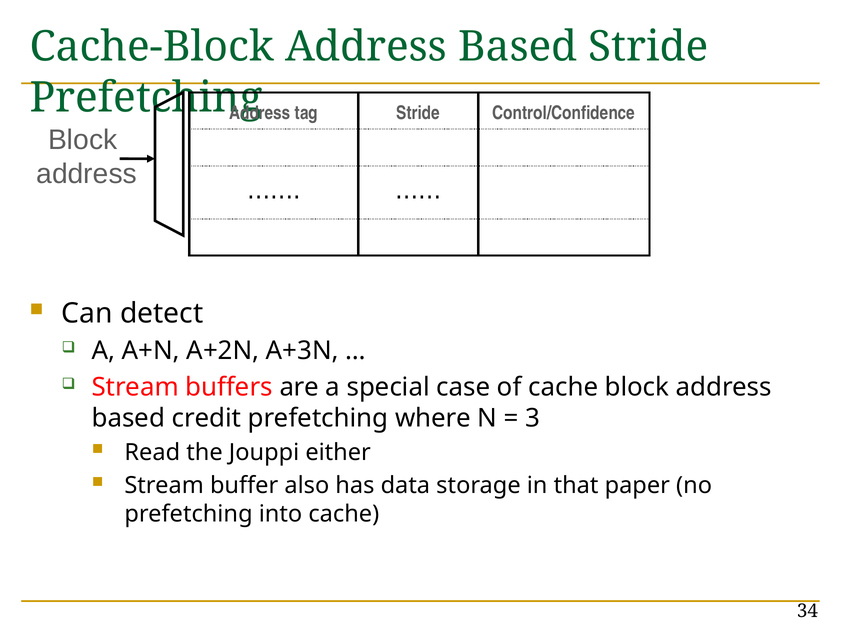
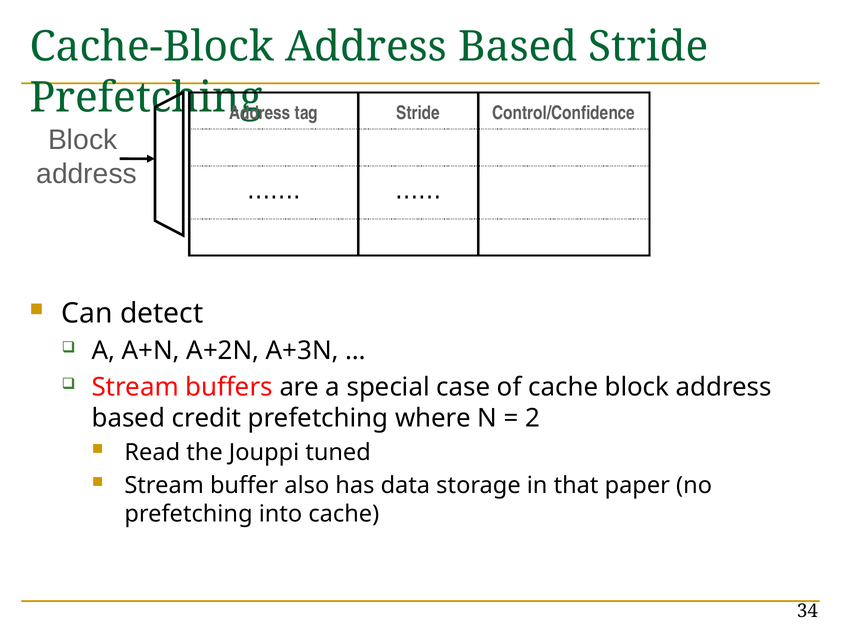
3: 3 -> 2
either: either -> tuned
